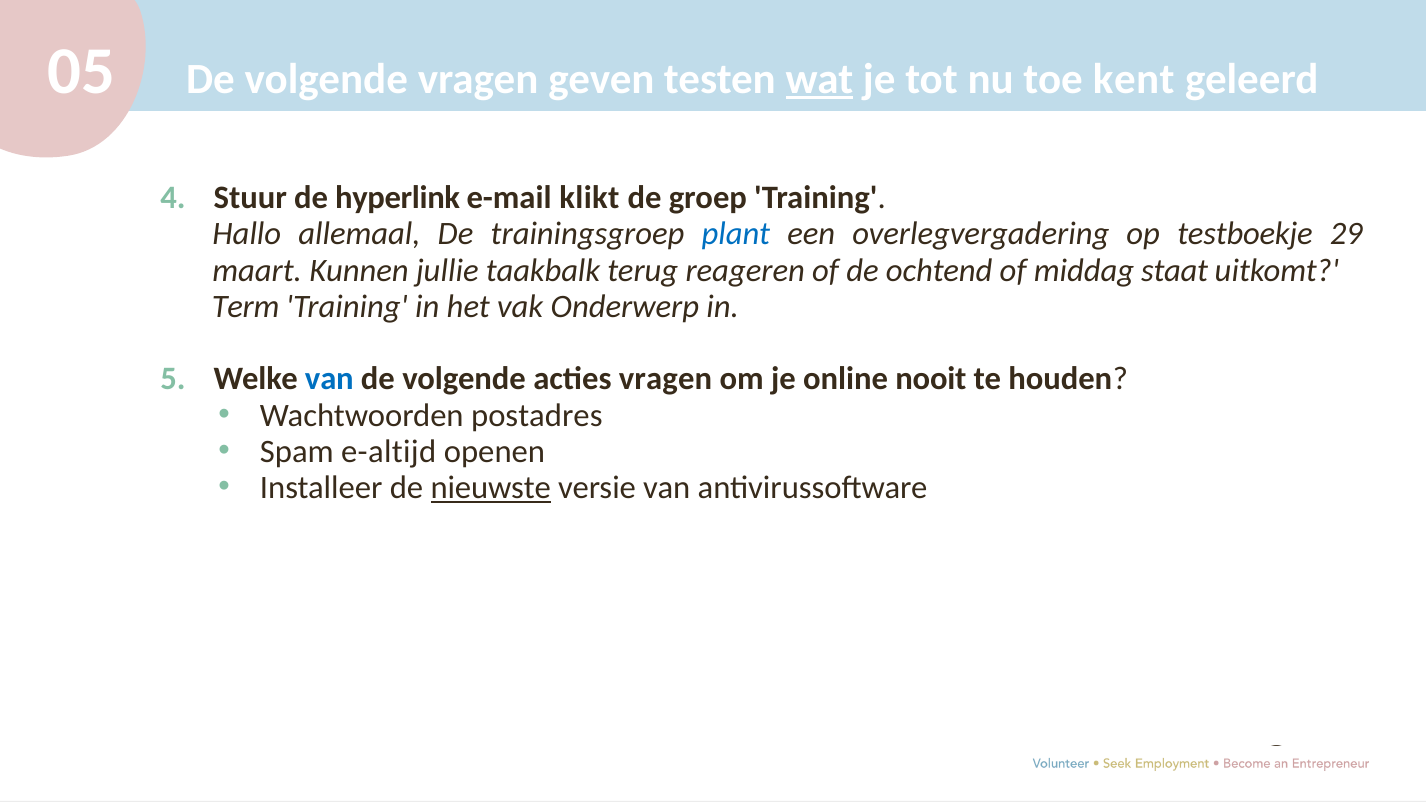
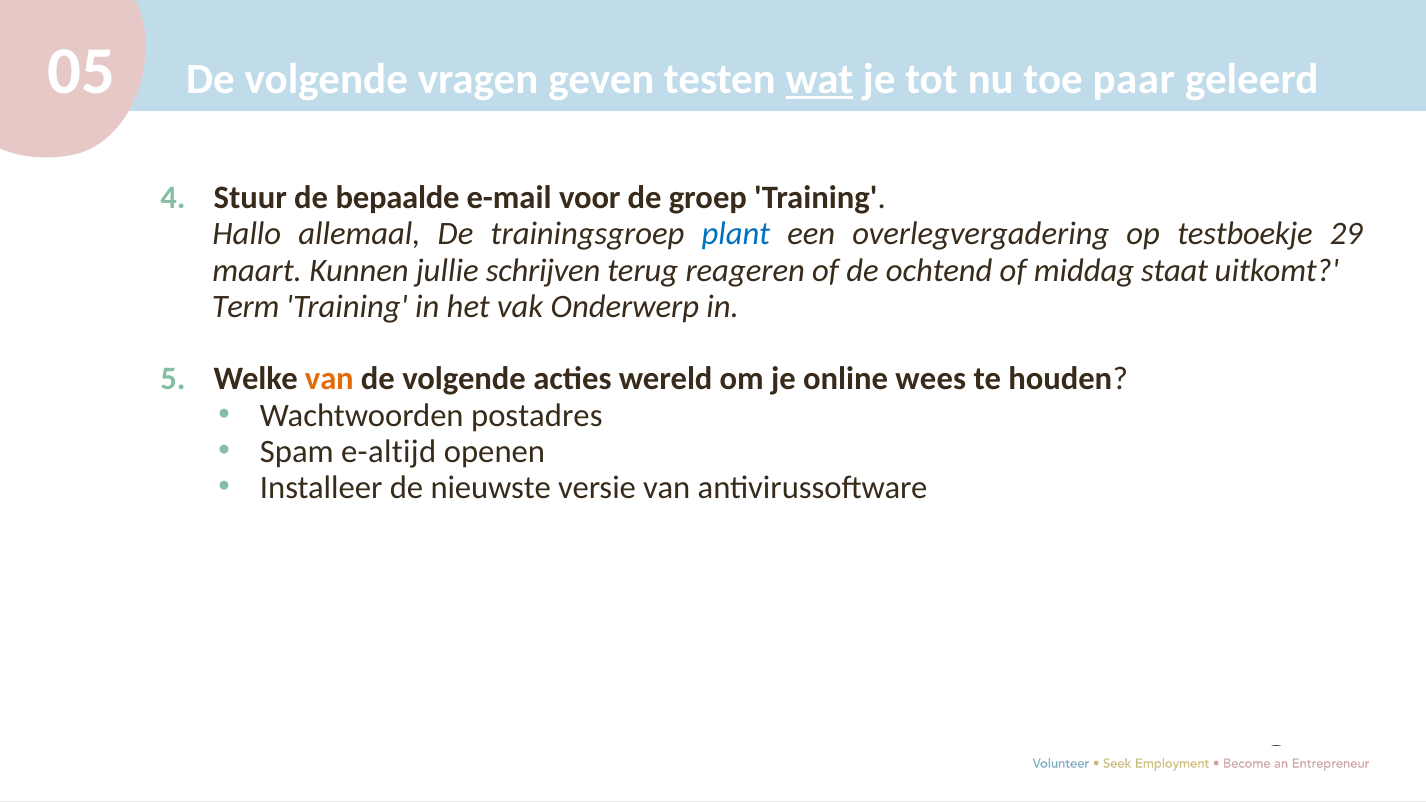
kent: kent -> paar
hyperlink: hyperlink -> bepaalde
klikt: klikt -> voor
taakbalk: taakbalk -> schrijven
van at (329, 379) colour: blue -> orange
acties vragen: vragen -> wereld
nooit: nooit -> wees
nieuwste underline: present -> none
